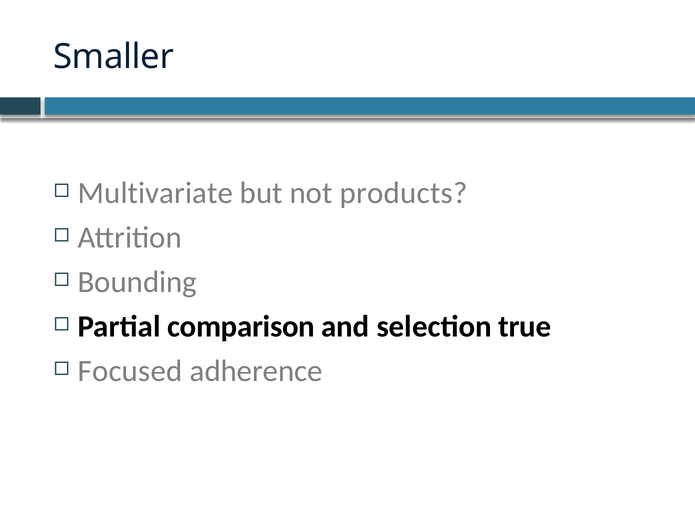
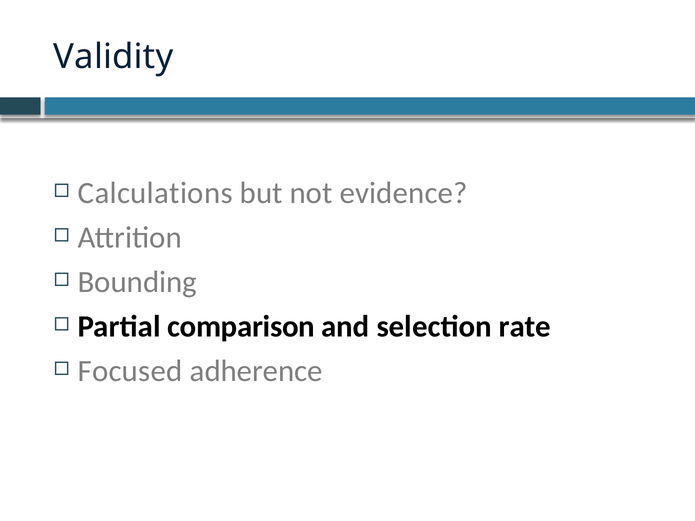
Smaller: Smaller -> Validity
Multivariate: Multivariate -> Calculations
products: products -> evidence
true: true -> rate
